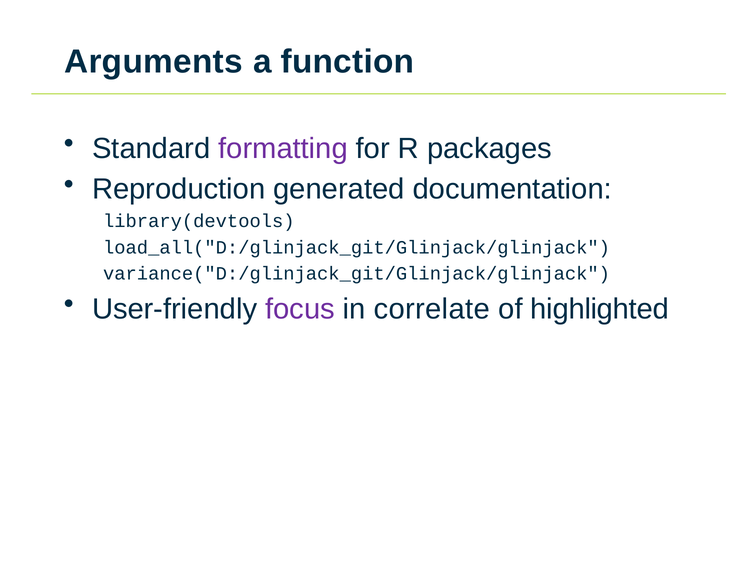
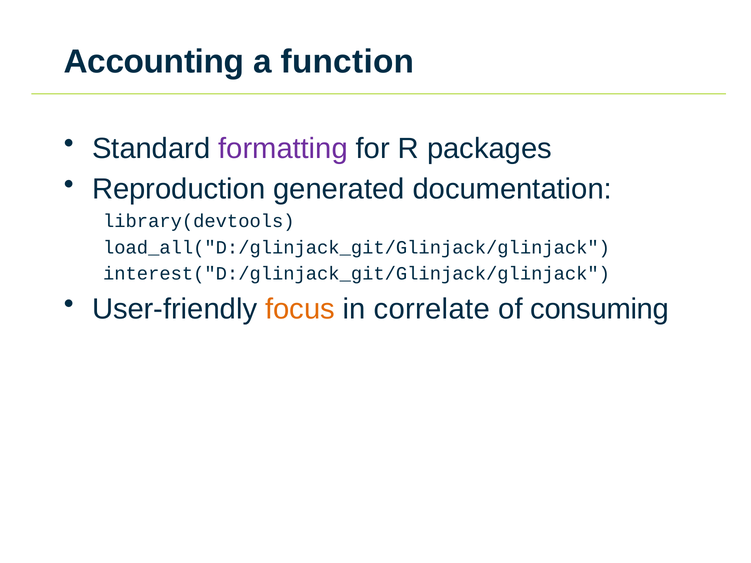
Arguments: Arguments -> Accounting
variance("D:/glinjack_git/Glinjack/glinjack: variance("D:/glinjack_git/Glinjack/glinjack -> interest("D:/glinjack_git/Glinjack/glinjack
focus colour: purple -> orange
highlighted: highlighted -> consuming
